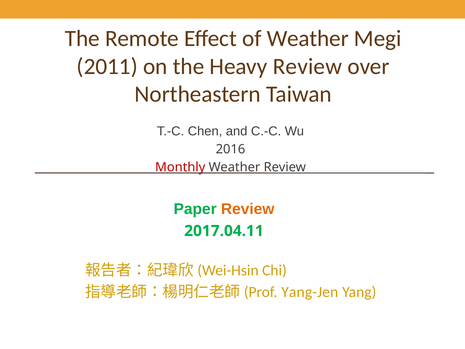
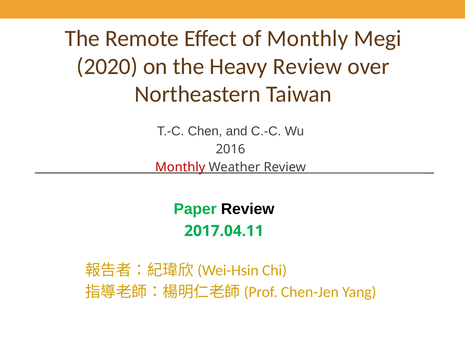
of Weather: Weather -> Monthly
2011: 2011 -> 2020
Review at (248, 209) colour: orange -> black
Yang-Jen: Yang-Jen -> Chen-Jen
